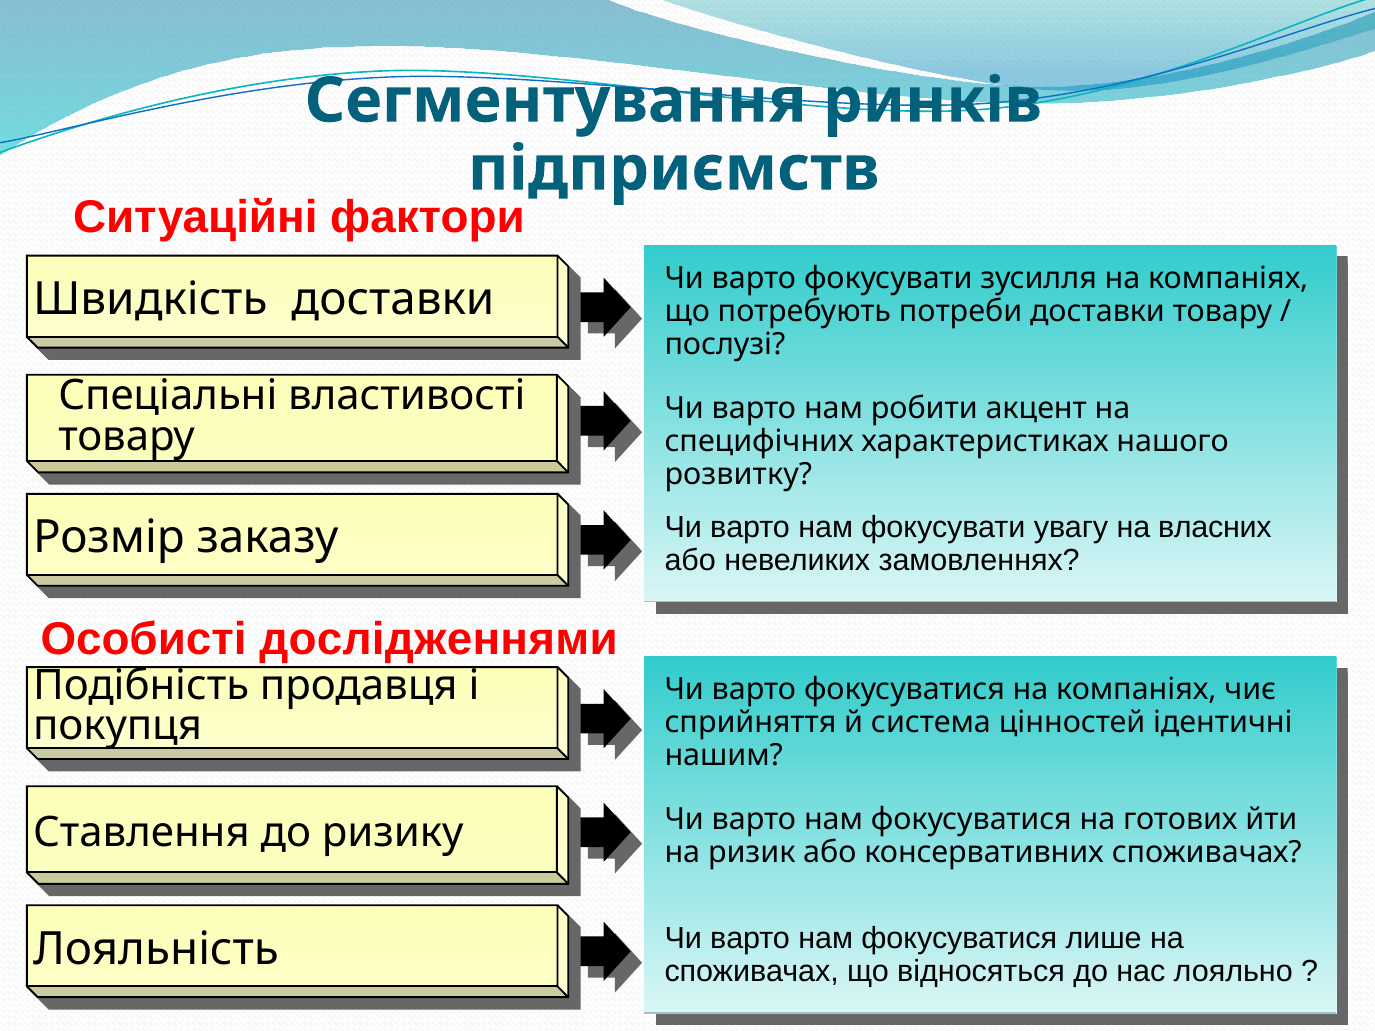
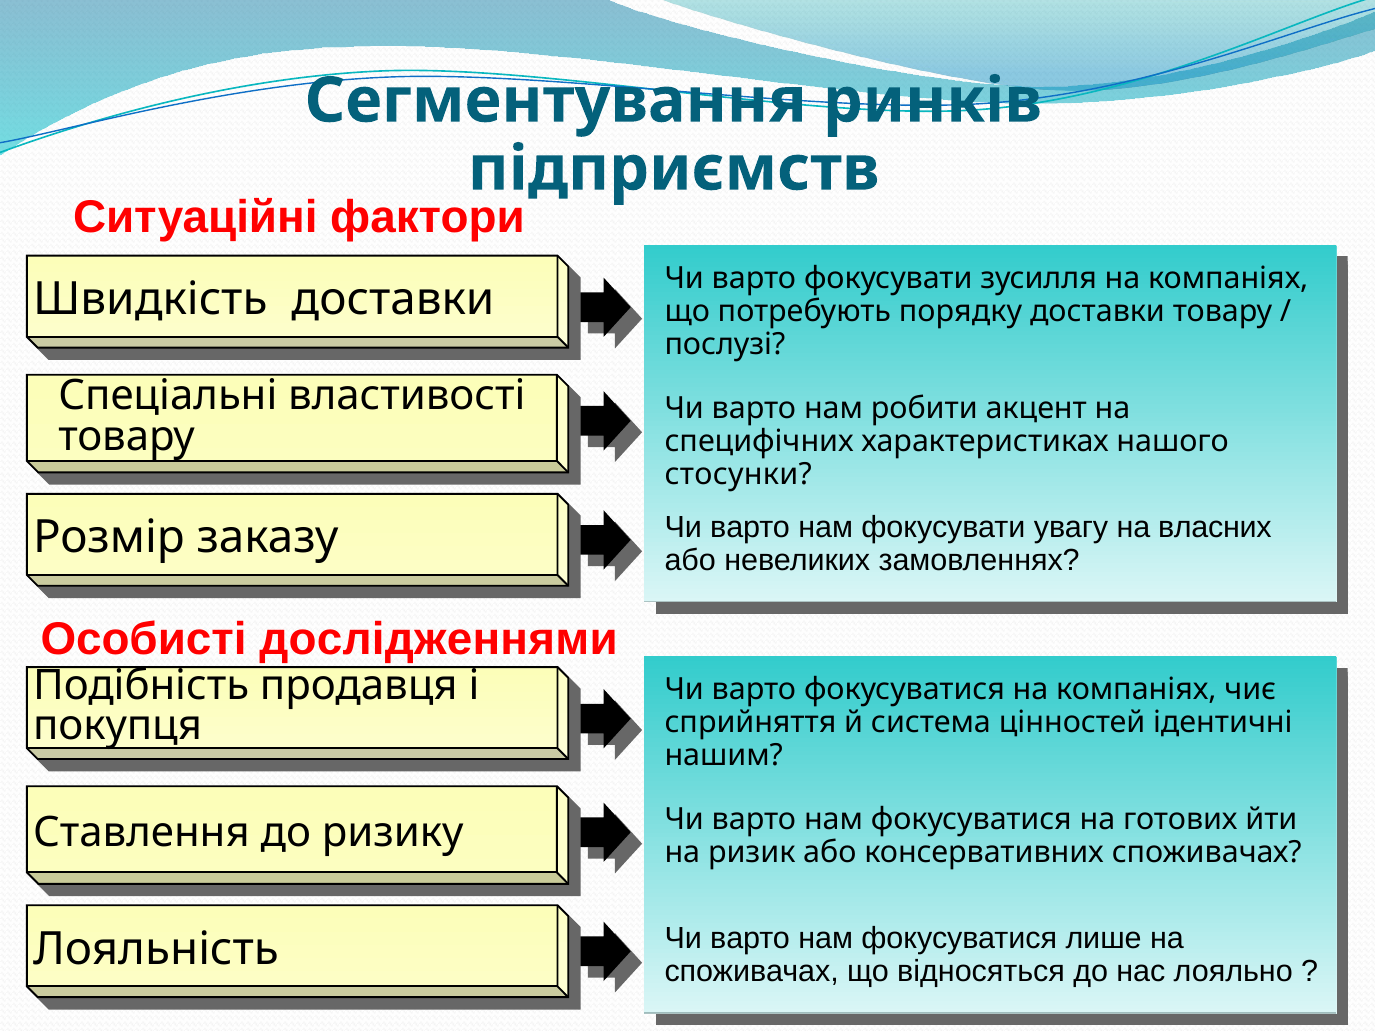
потреби: потреби -> порядку
розвитку: розвитку -> стосунки
